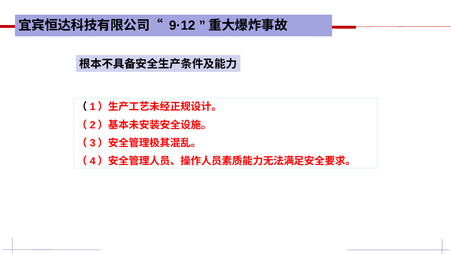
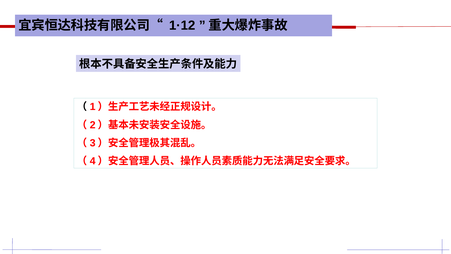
9·12: 9·12 -> 1·12
